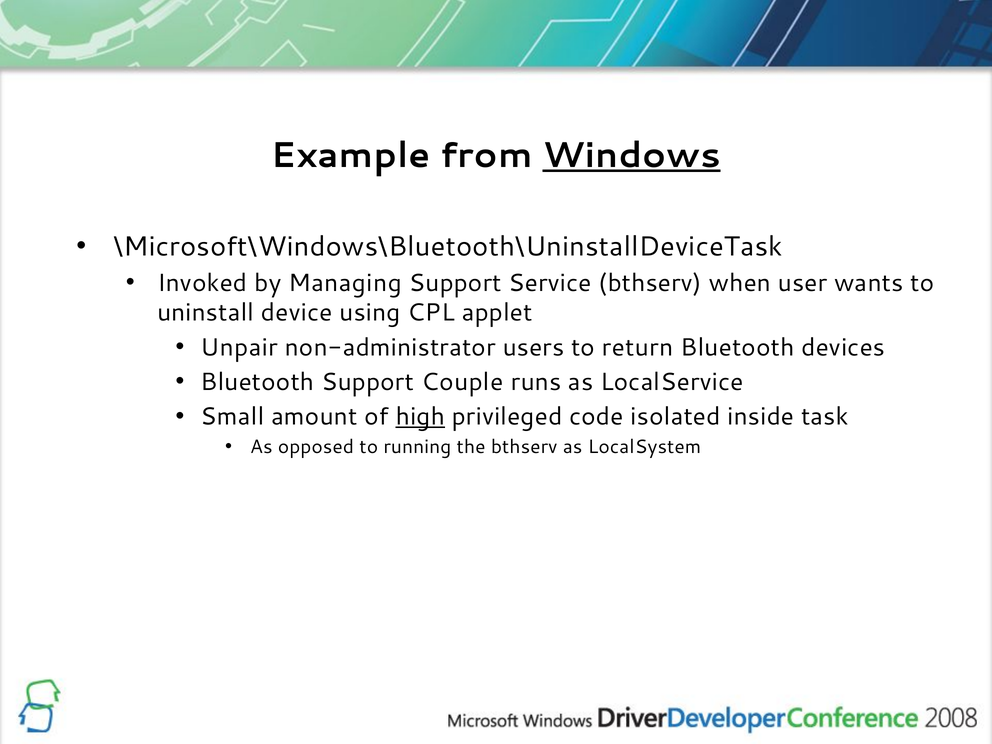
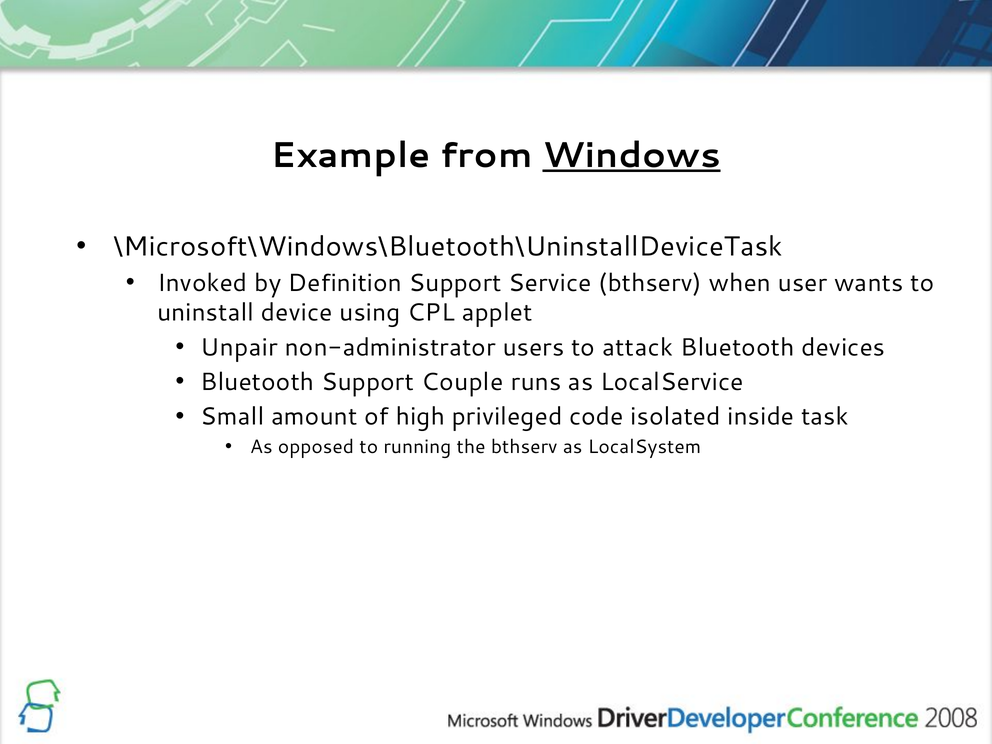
Managing: Managing -> Definition
return: return -> attack
high underline: present -> none
